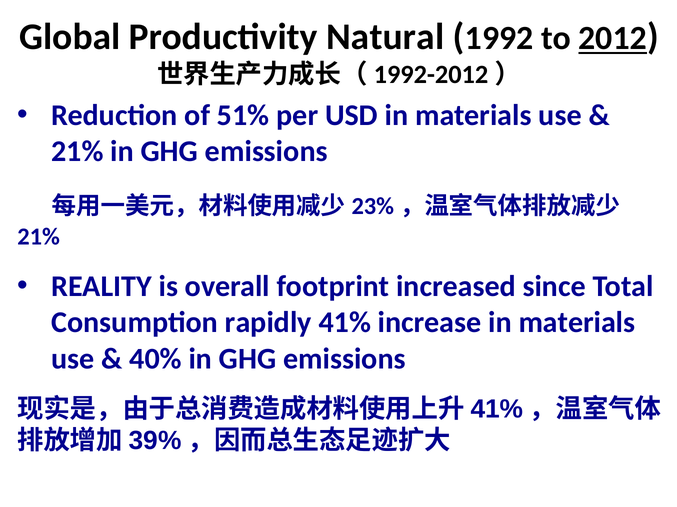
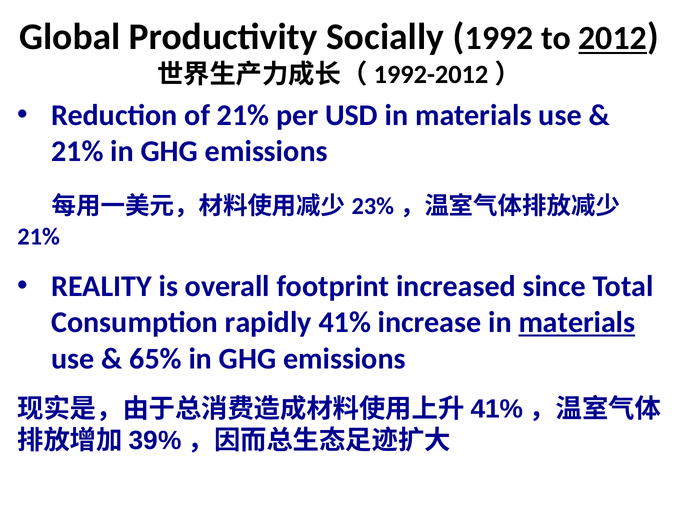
Natural: Natural -> Socially
of 51%: 51% -> 21%
materials at (577, 323) underline: none -> present
40%: 40% -> 65%
